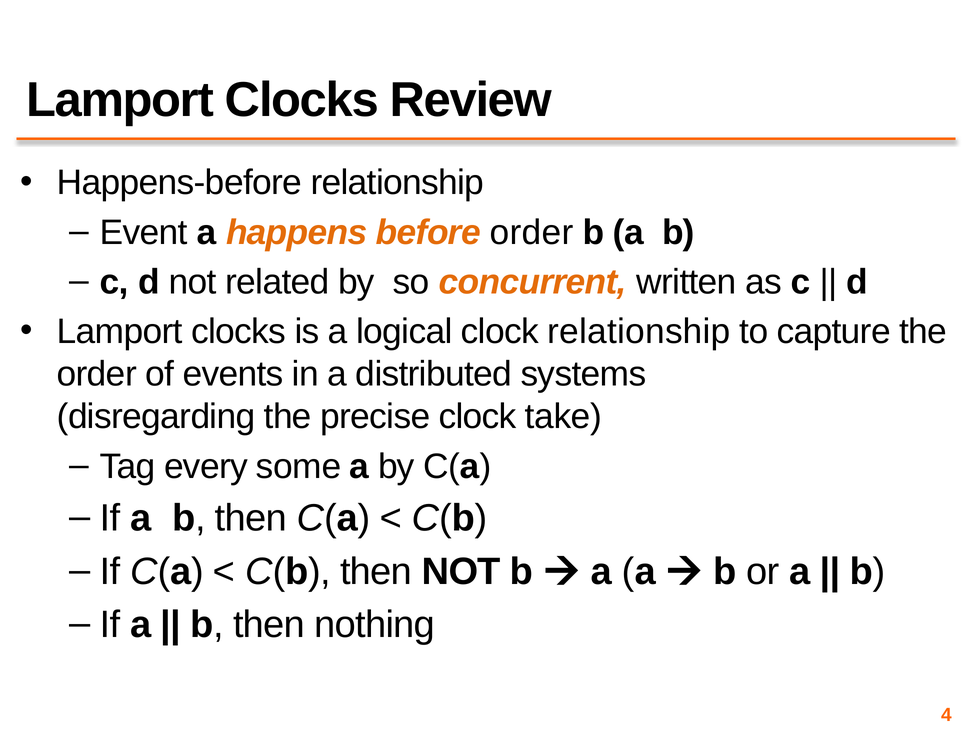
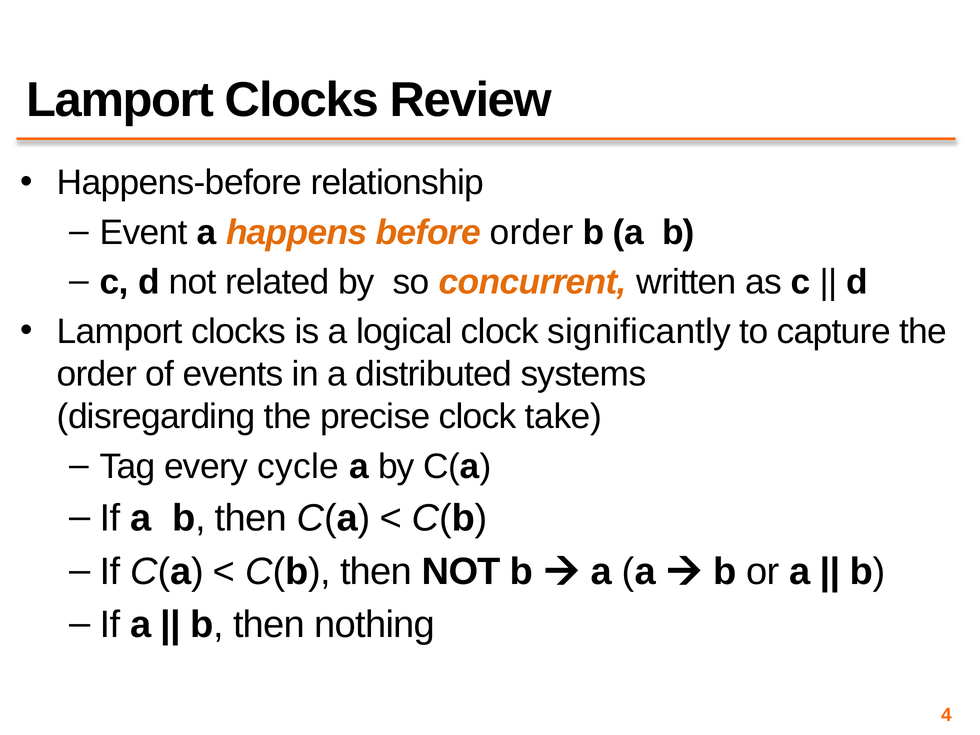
clock relationship: relationship -> significantly
some: some -> cycle
